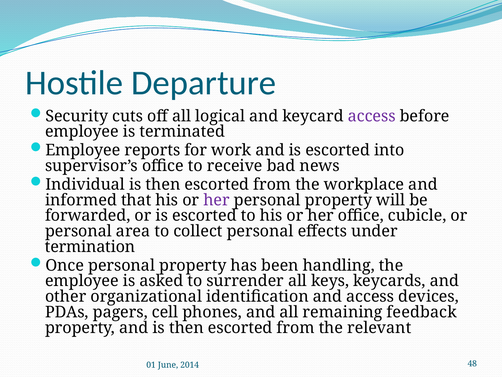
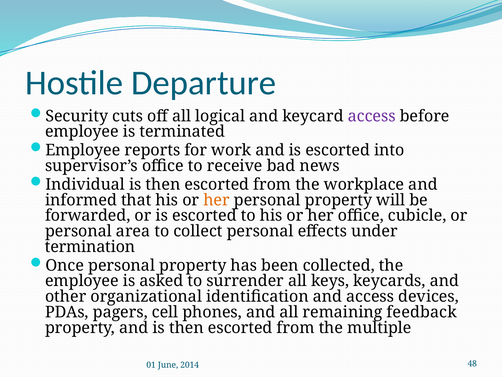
her at (217, 200) colour: purple -> orange
handling: handling -> collected
relevant: relevant -> multiple
